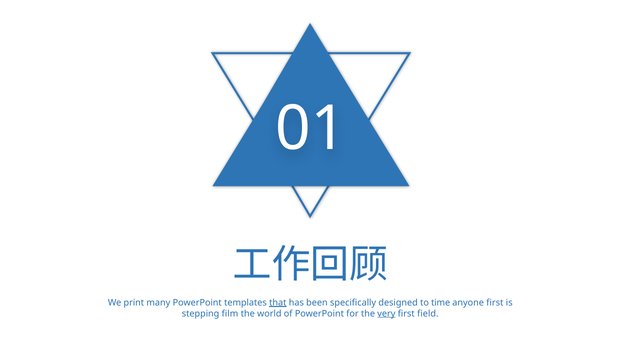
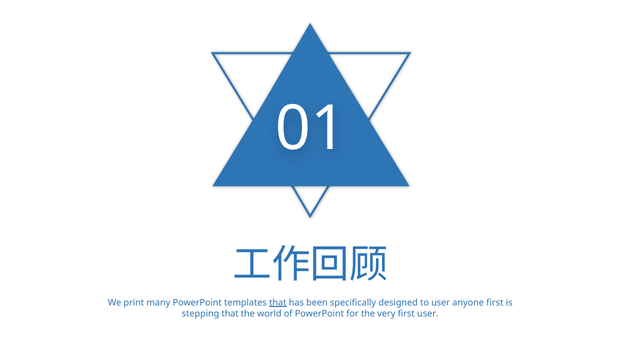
to time: time -> user
stepping film: film -> that
very underline: present -> none
first field: field -> user
